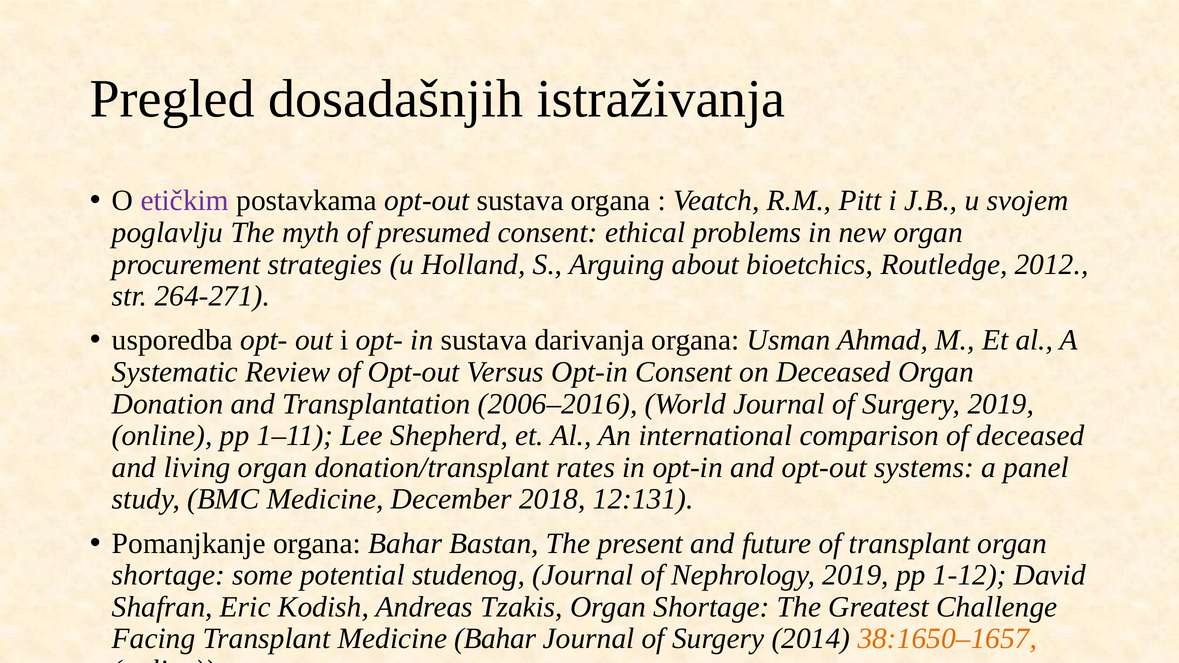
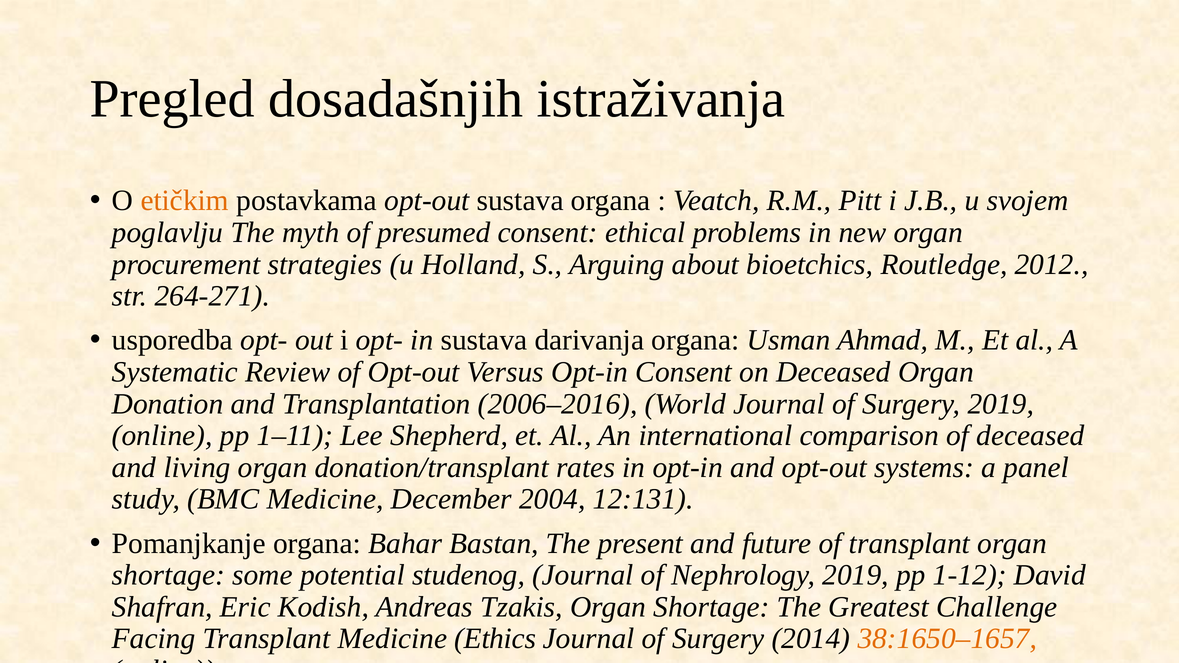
etičkim colour: purple -> orange
2018: 2018 -> 2004
Medicine Bahar: Bahar -> Ethics
